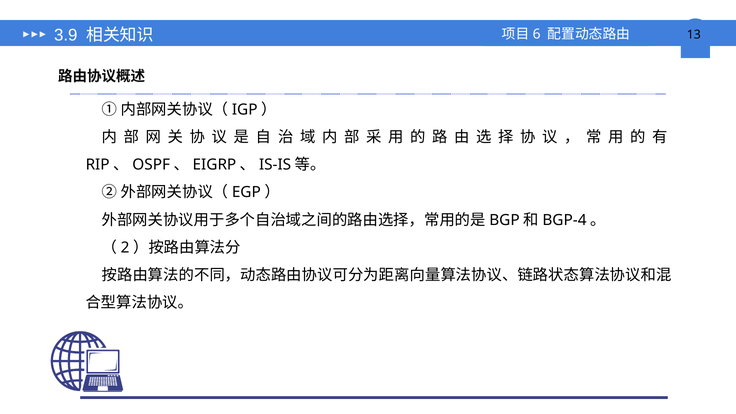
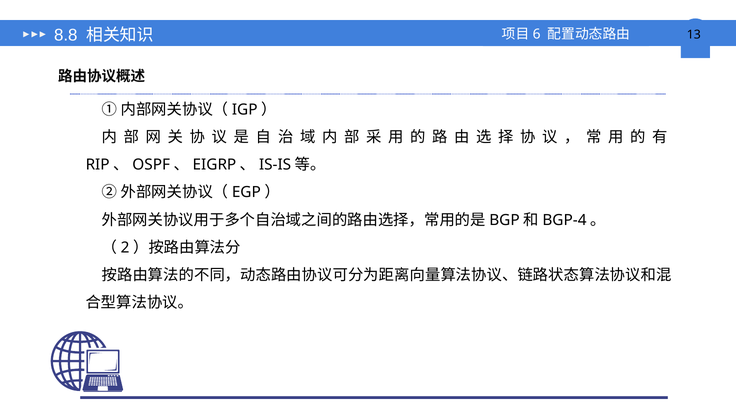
3.9: 3.9 -> 8.8
